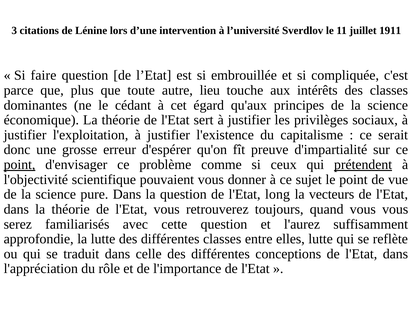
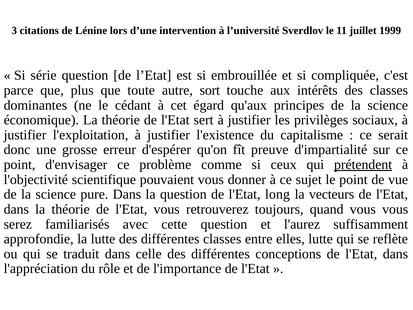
1911: 1911 -> 1999
faire: faire -> série
lieu: lieu -> sort
point at (20, 165) underline: present -> none
